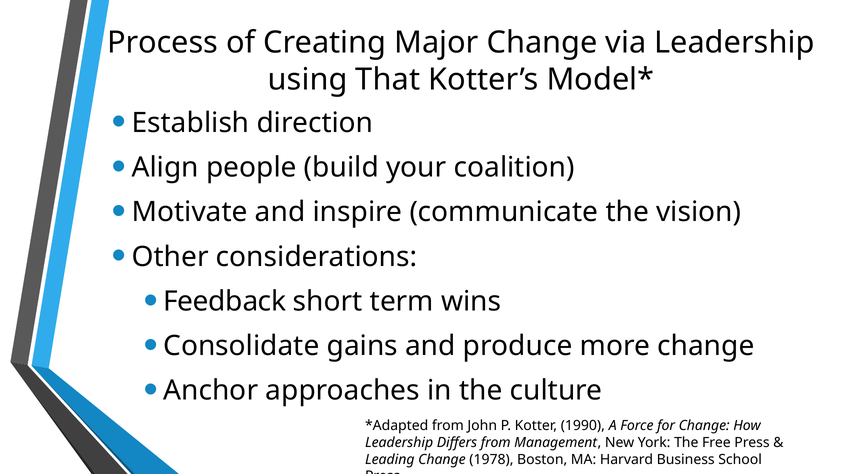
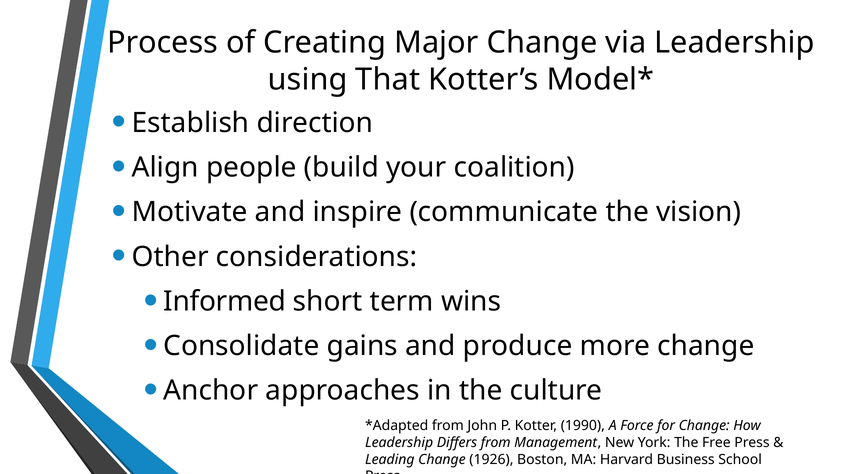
Feedback: Feedback -> Informed
1978: 1978 -> 1926
